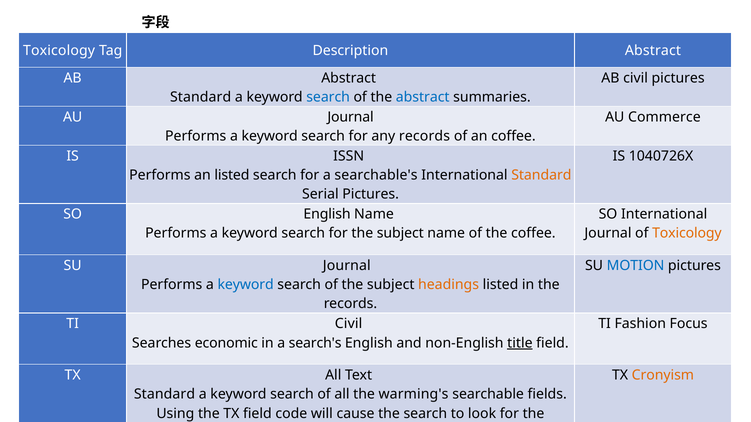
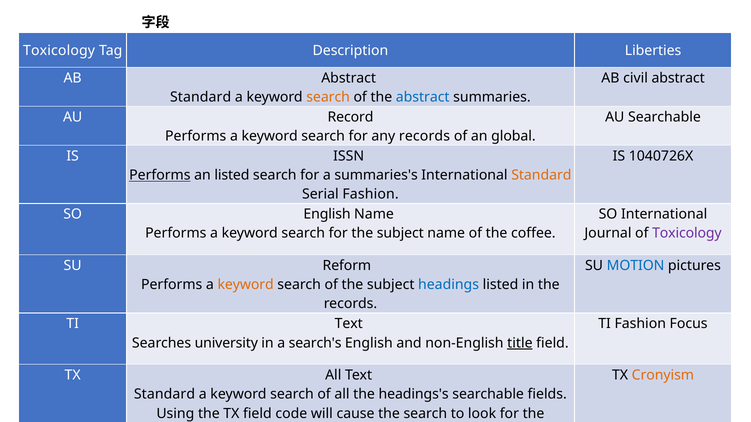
Description Abstract: Abstract -> Liberties
civil pictures: pictures -> abstract
search at (328, 97) colour: blue -> orange
AU Journal: Journal -> Record
AU Commerce: Commerce -> Searchable
an coffee: coffee -> global
Performs at (160, 175) underline: none -> present
searchable's: searchable's -> summaries's
Serial Pictures: Pictures -> Fashion
Toxicology at (687, 234) colour: orange -> purple
SU Journal: Journal -> Reform
keyword at (246, 285) colour: blue -> orange
headings colour: orange -> blue
TI Civil: Civil -> Text
economic: economic -> university
warming's: warming's -> headings's
